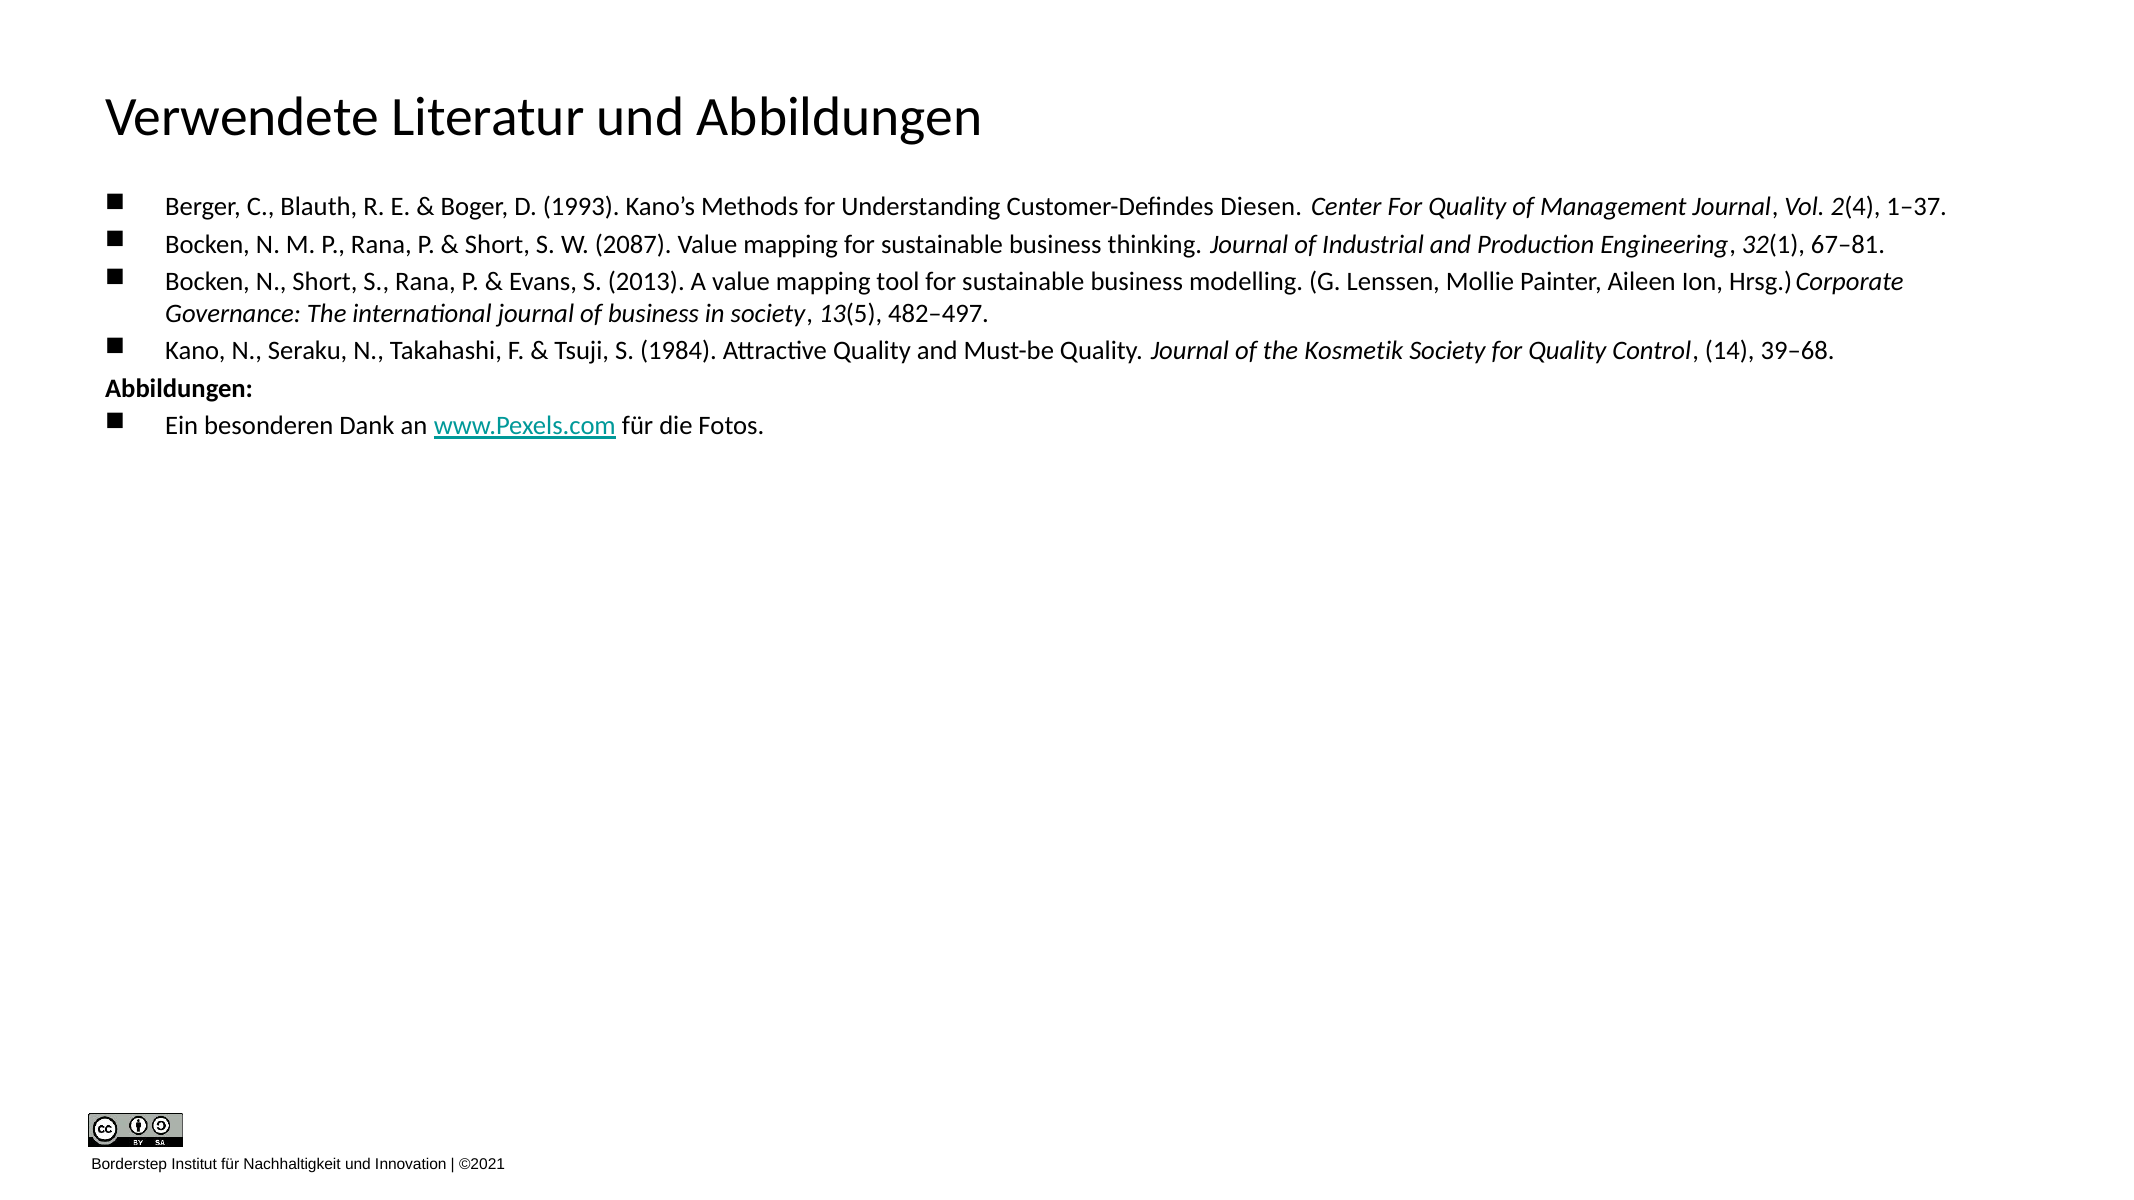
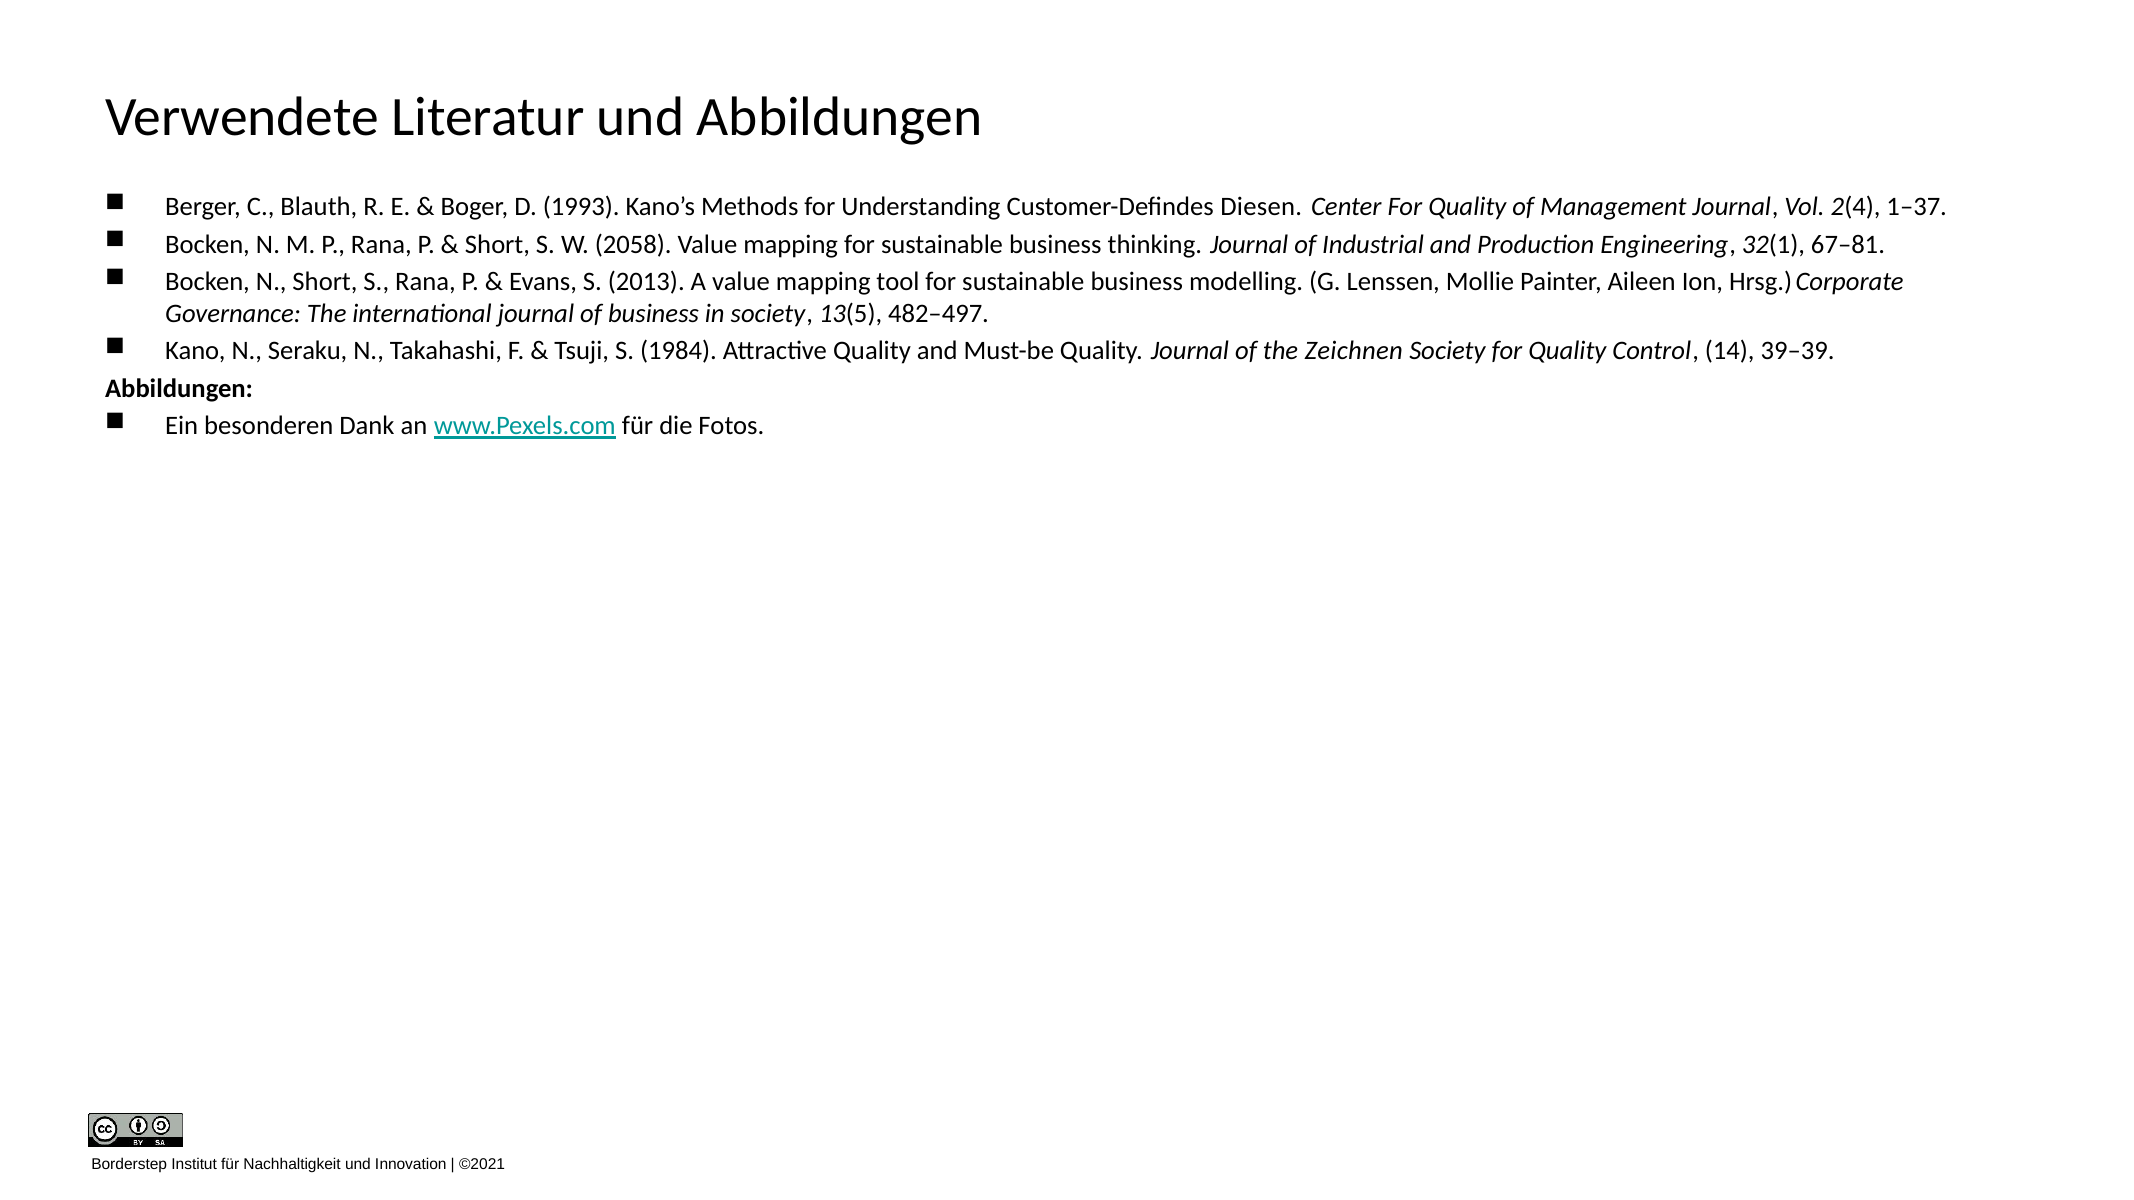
2087: 2087 -> 2058
Kosmetik: Kosmetik -> Zeichnen
39–68: 39–68 -> 39–39
